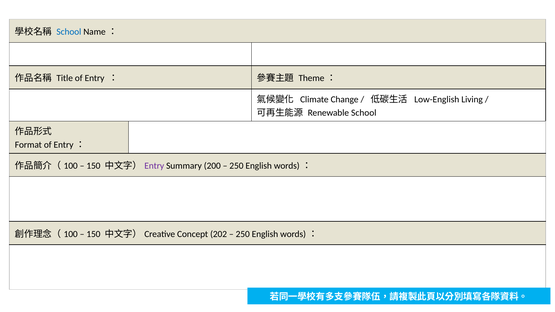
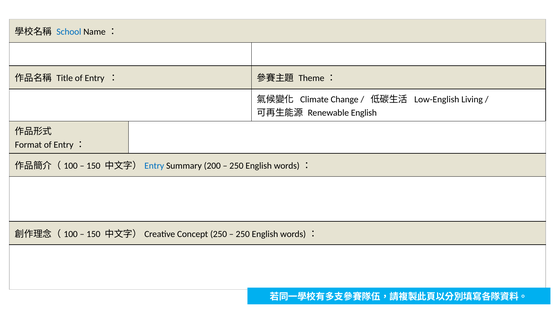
Renewable School: School -> English
Entry at (154, 166) colour: purple -> blue
Concept 202: 202 -> 250
